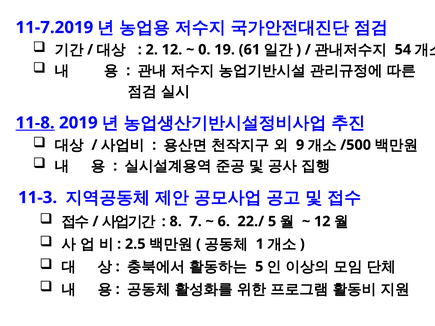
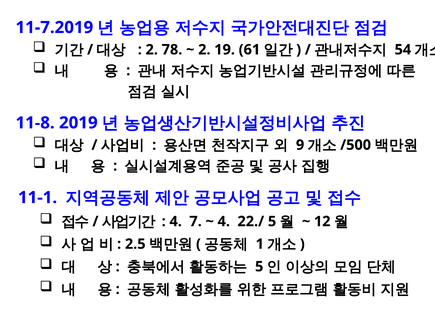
2 12: 12 -> 78
0 at (204, 50): 0 -> 2
11-8 underline: present -> none
11-3: 11-3 -> 11-1
8 at (176, 222): 8 -> 4
6 at (224, 222): 6 -> 4
